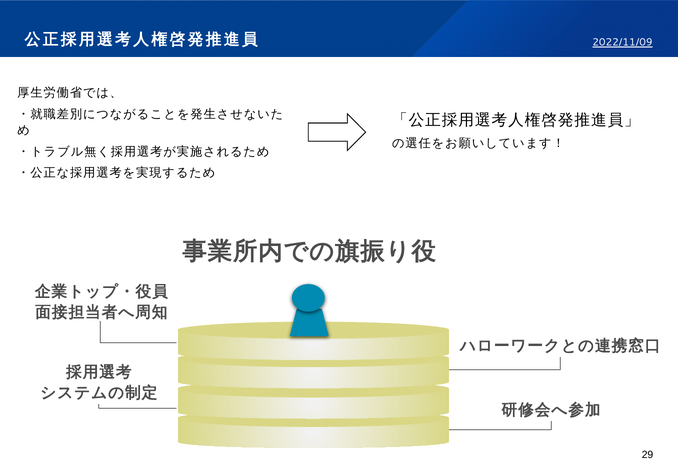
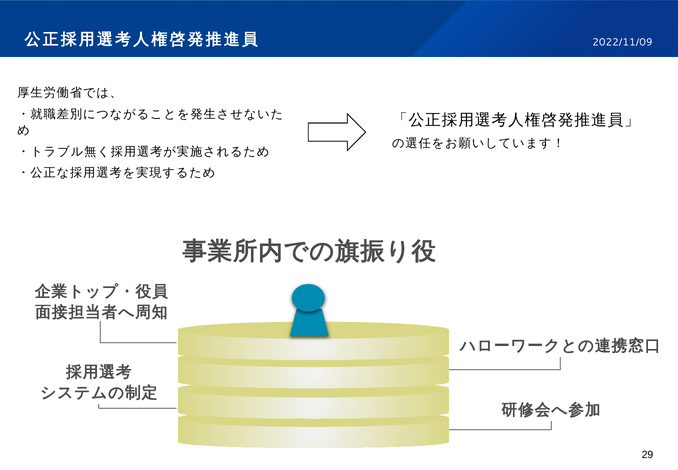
2022/11/09 underline: present -> none
